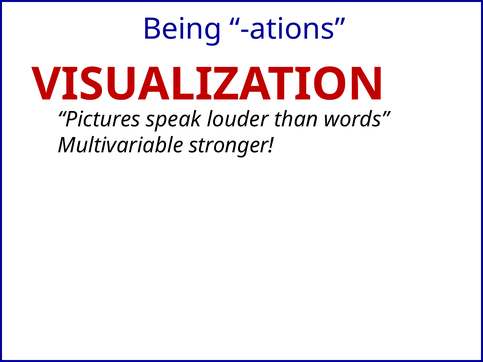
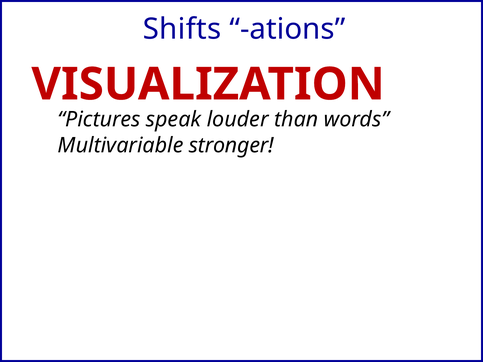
Being: Being -> Shifts
